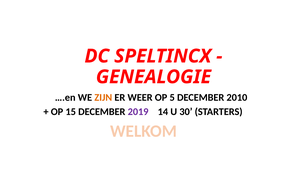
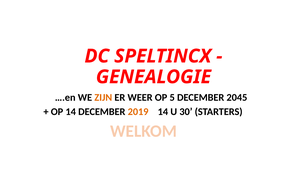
2010: 2010 -> 2045
OP 15: 15 -> 14
2019 colour: purple -> orange
